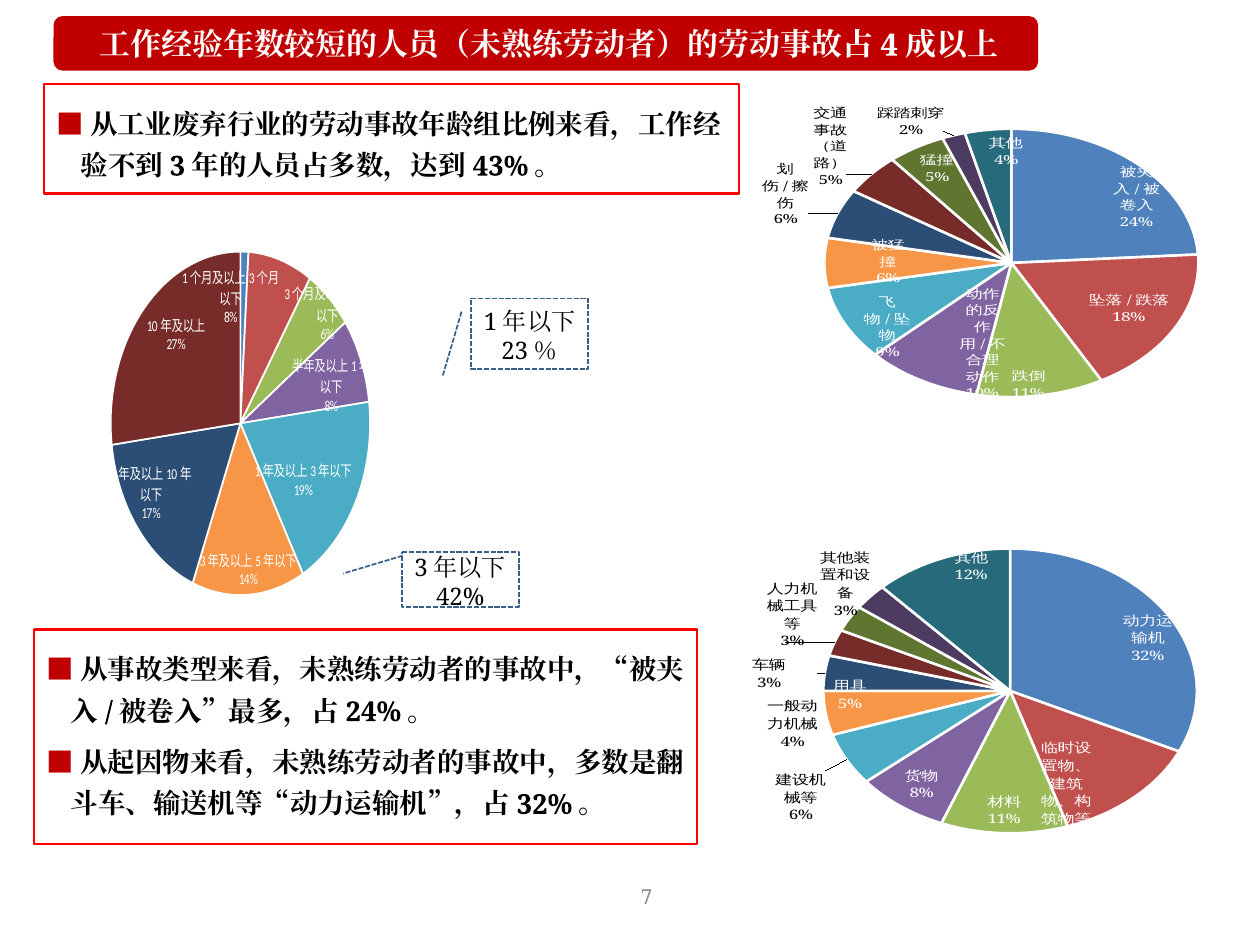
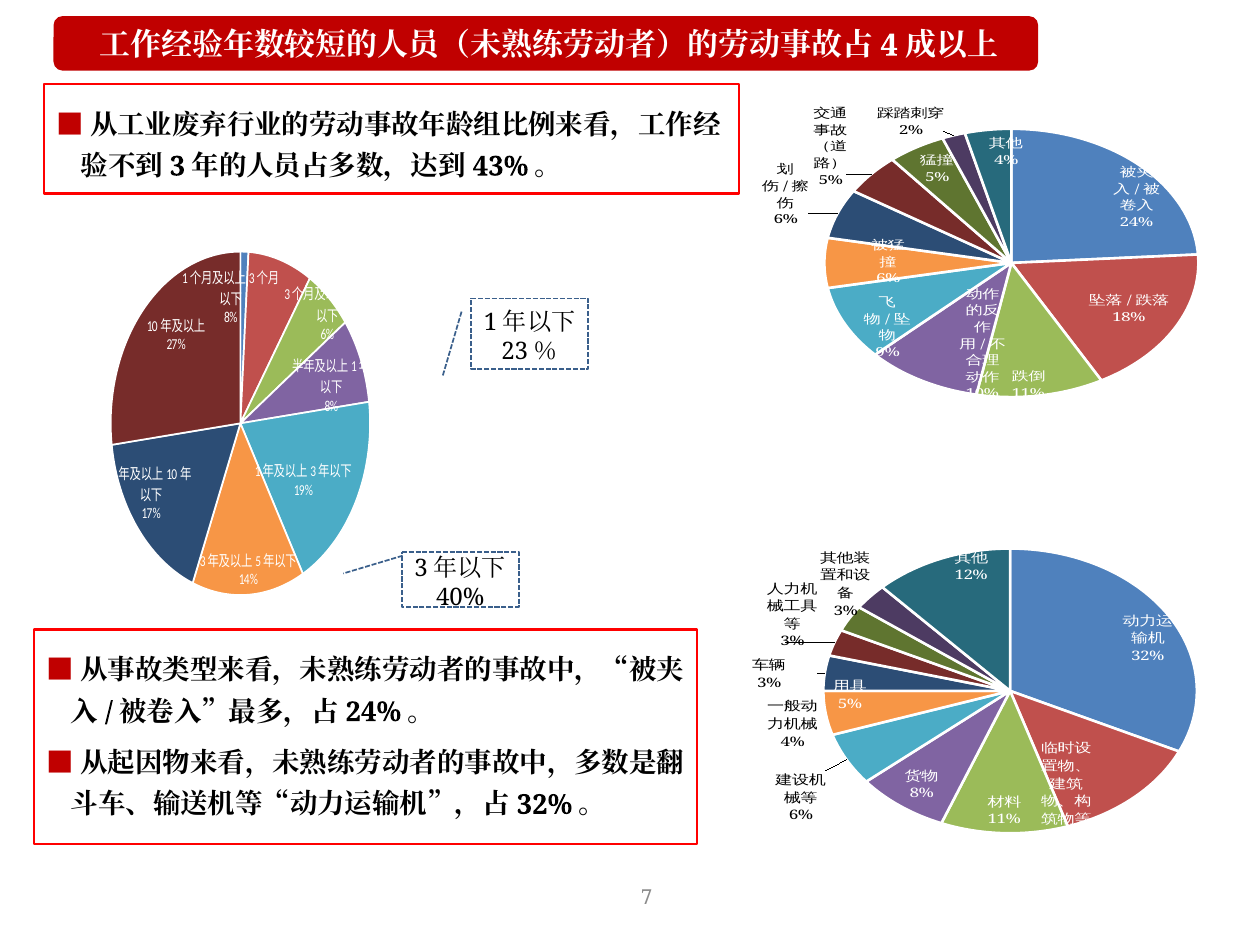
42%: 42% -> 40%
